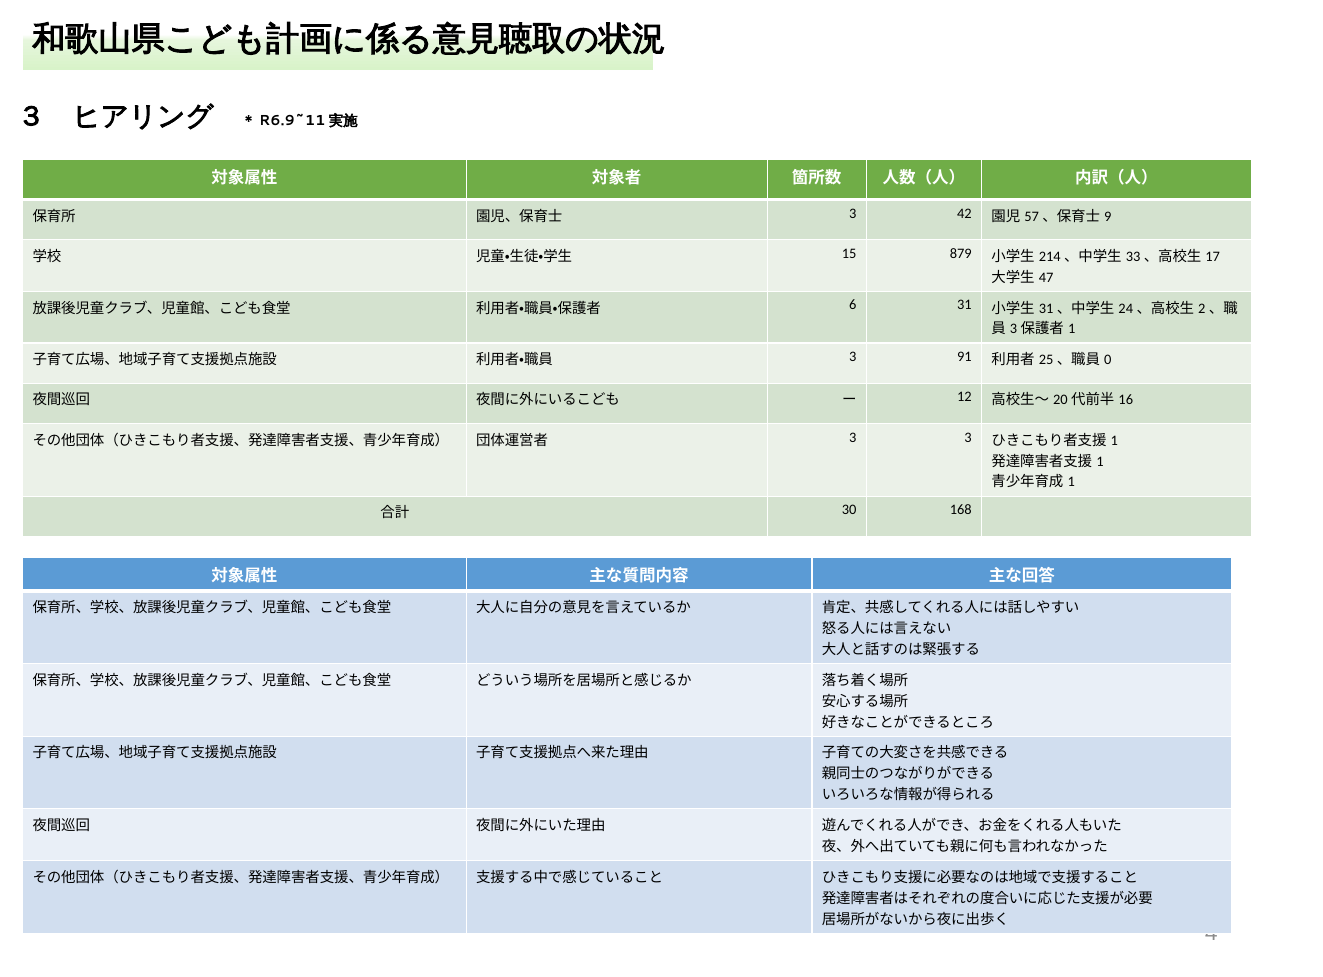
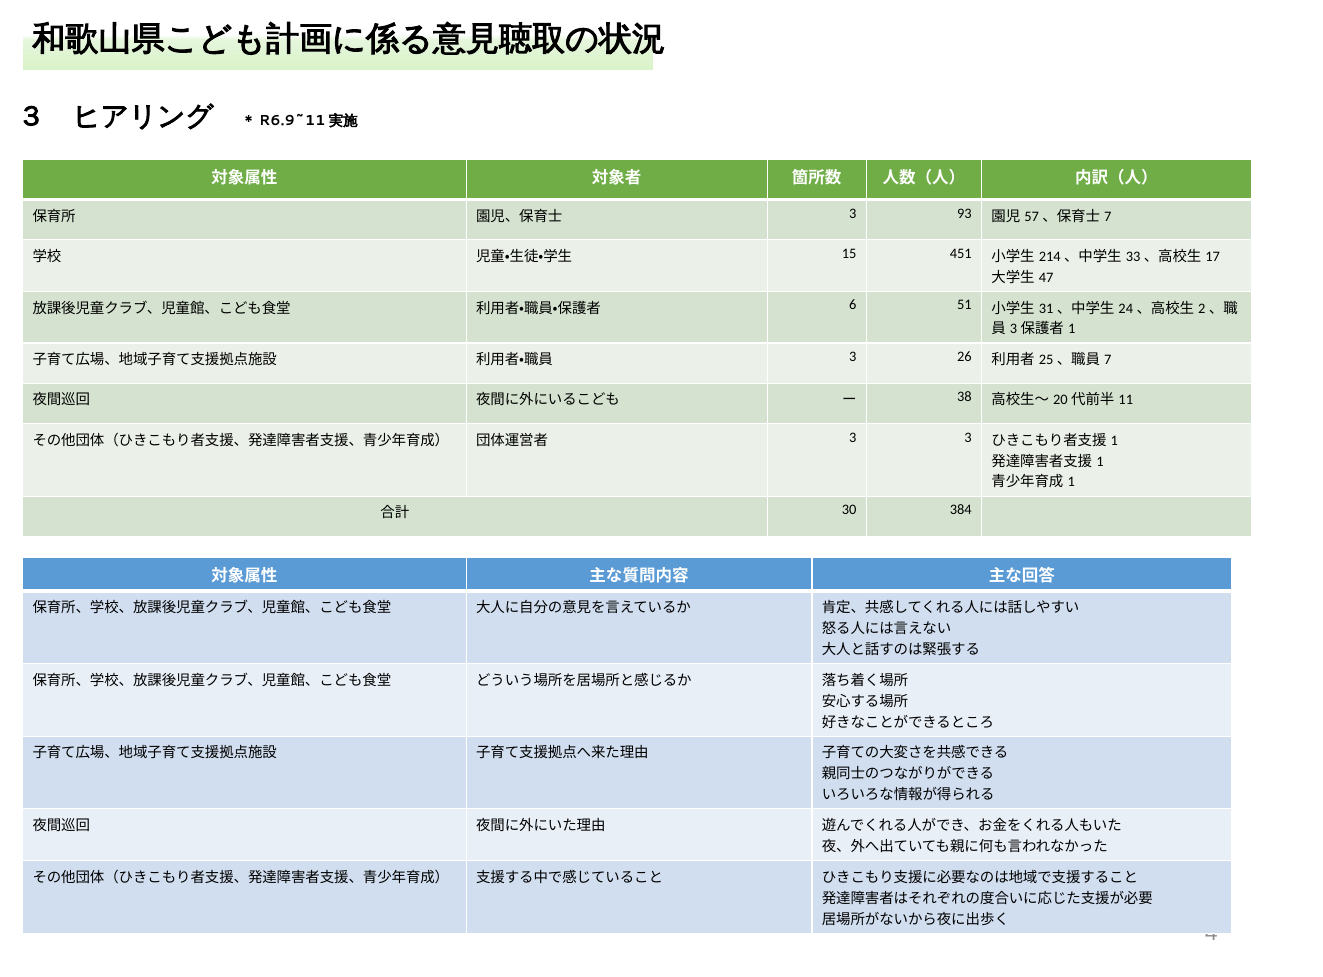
42: 42 -> 93
9 at (1108, 216): 9 -> 7
879: 879 -> 451
31: 31 -> 51
91: 91 -> 26
0 at (1108, 360): 0 -> 7
12: 12 -> 38
16: 16 -> 11
168: 168 -> 384
